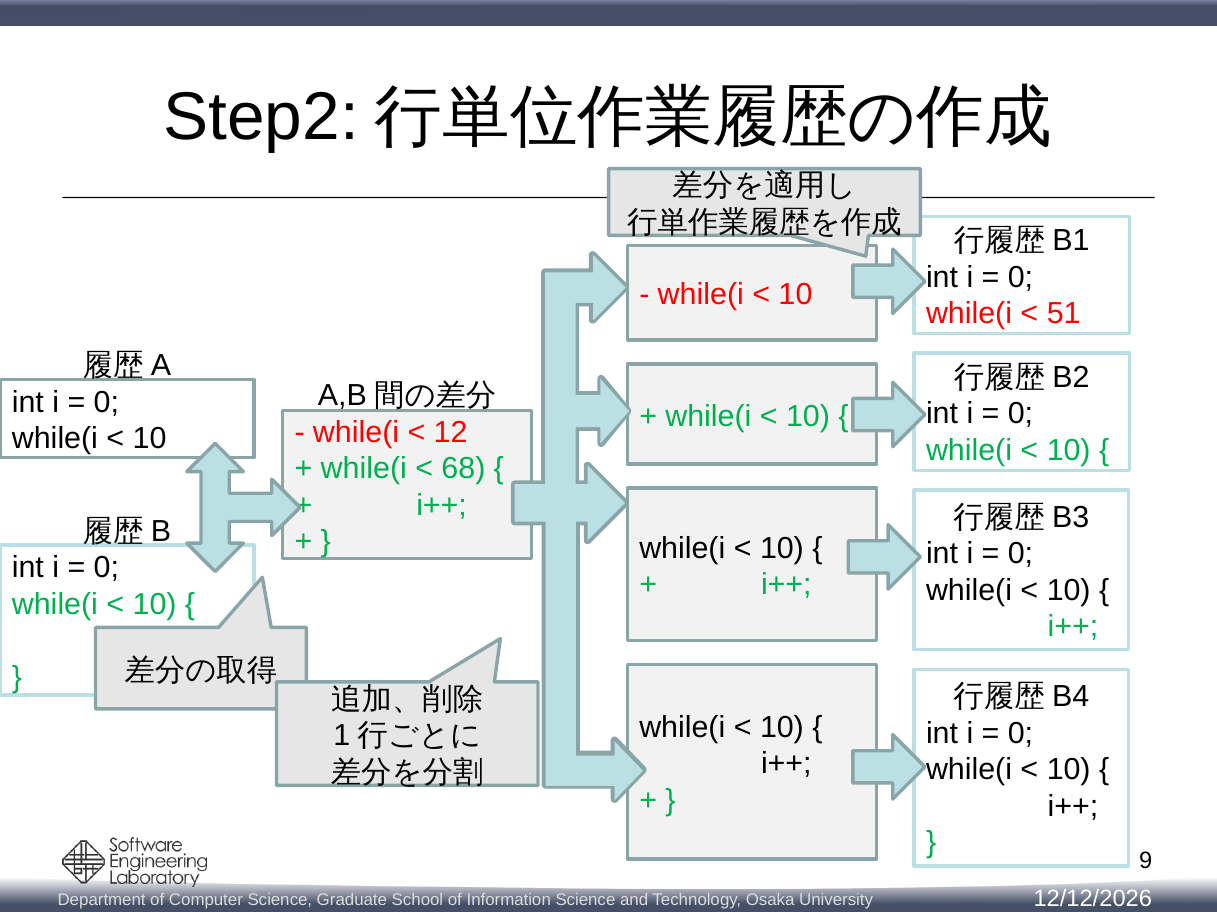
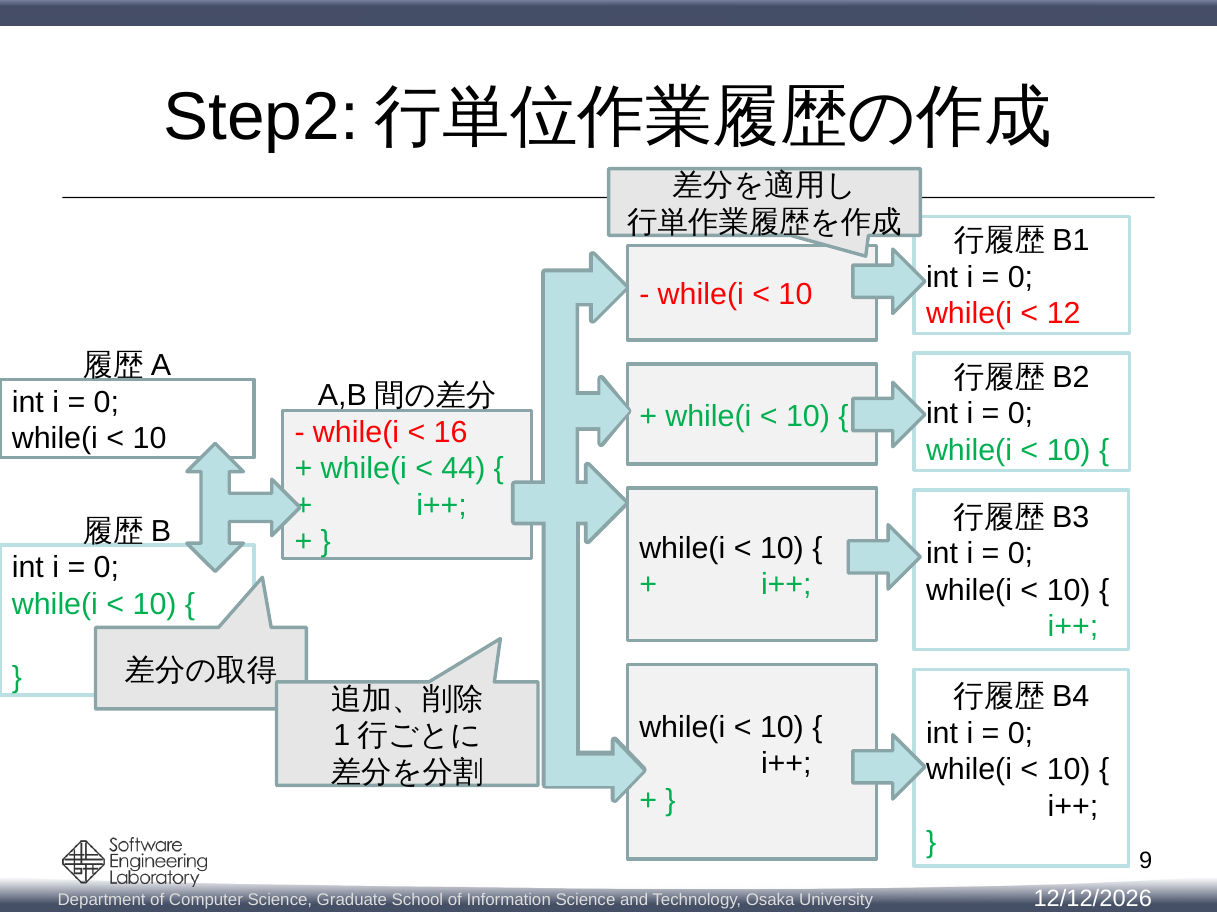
51: 51 -> 12
12: 12 -> 16
68: 68 -> 44
